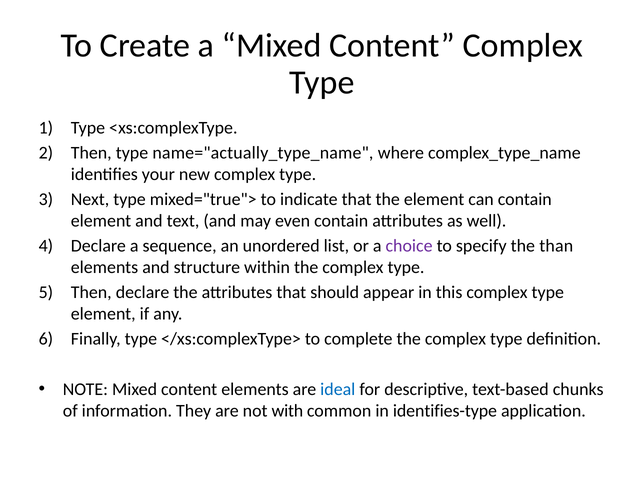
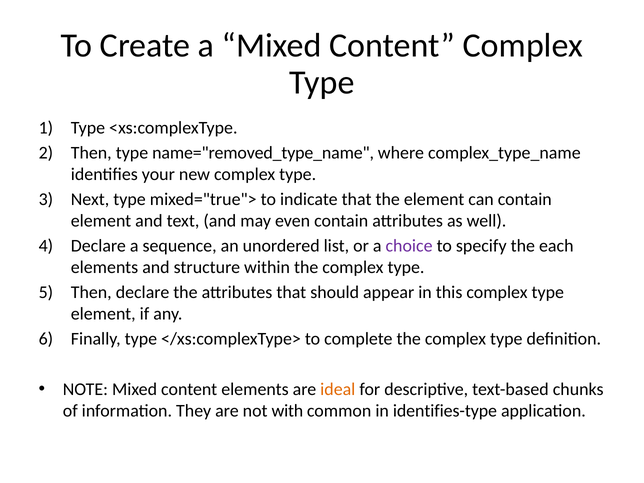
name="actually_type_name: name="actually_type_name -> name="removed_type_name
than: than -> each
ideal colour: blue -> orange
